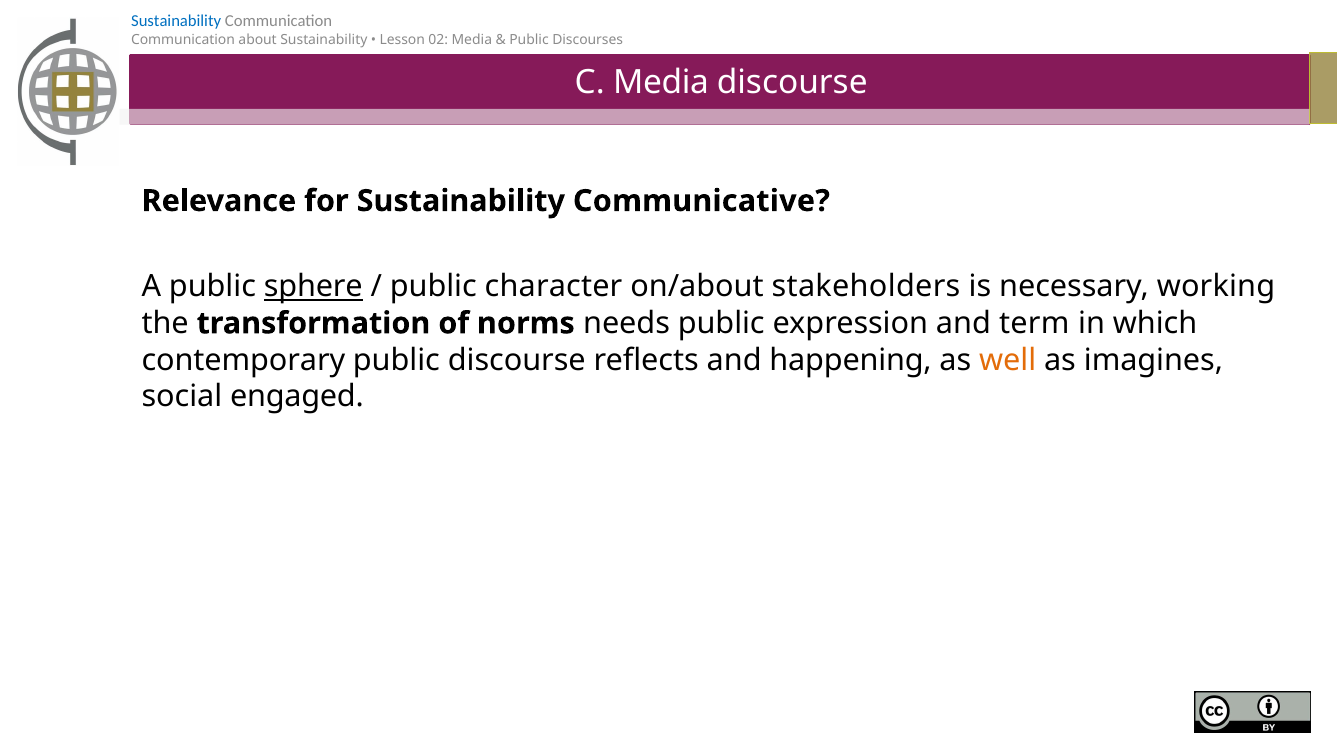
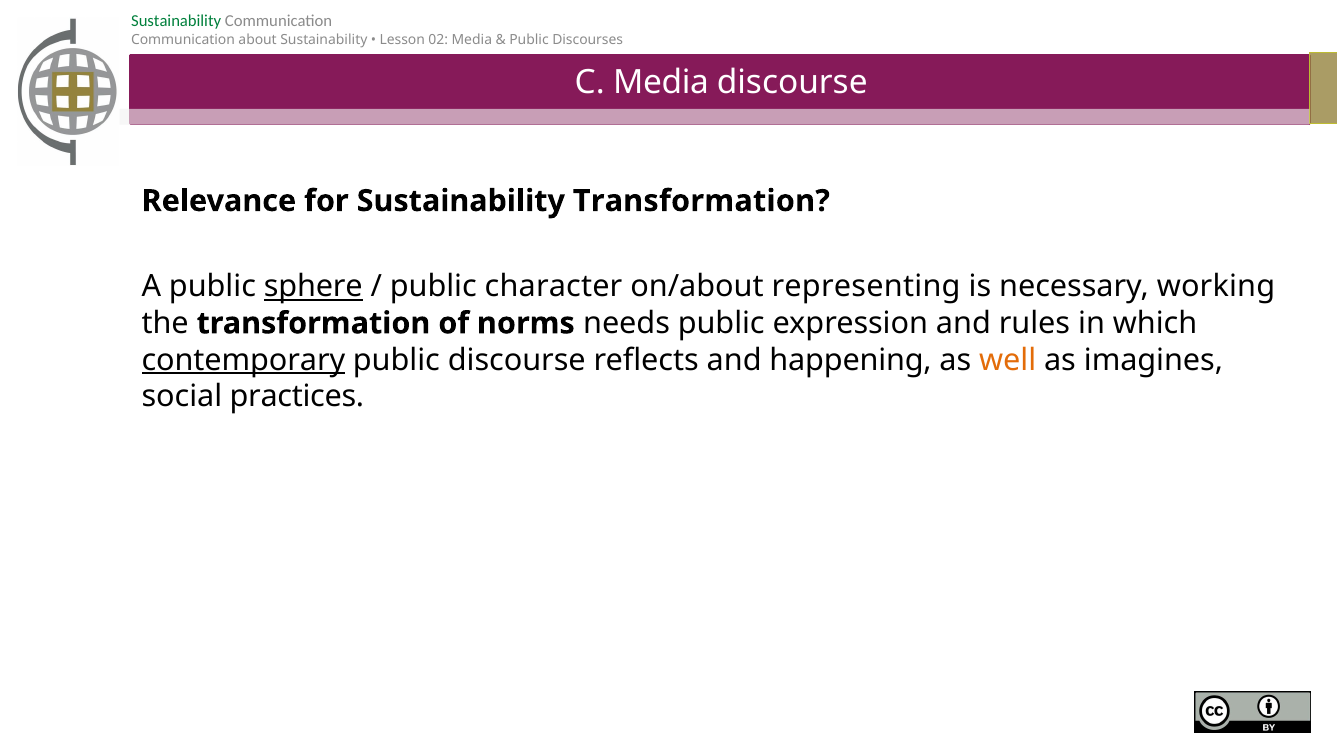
Sustainability at (176, 21) colour: blue -> green
Sustainability Communicative: Communicative -> Transformation
stakeholders: stakeholders -> representing
term: term -> rules
contemporary underline: none -> present
engaged: engaged -> practices
